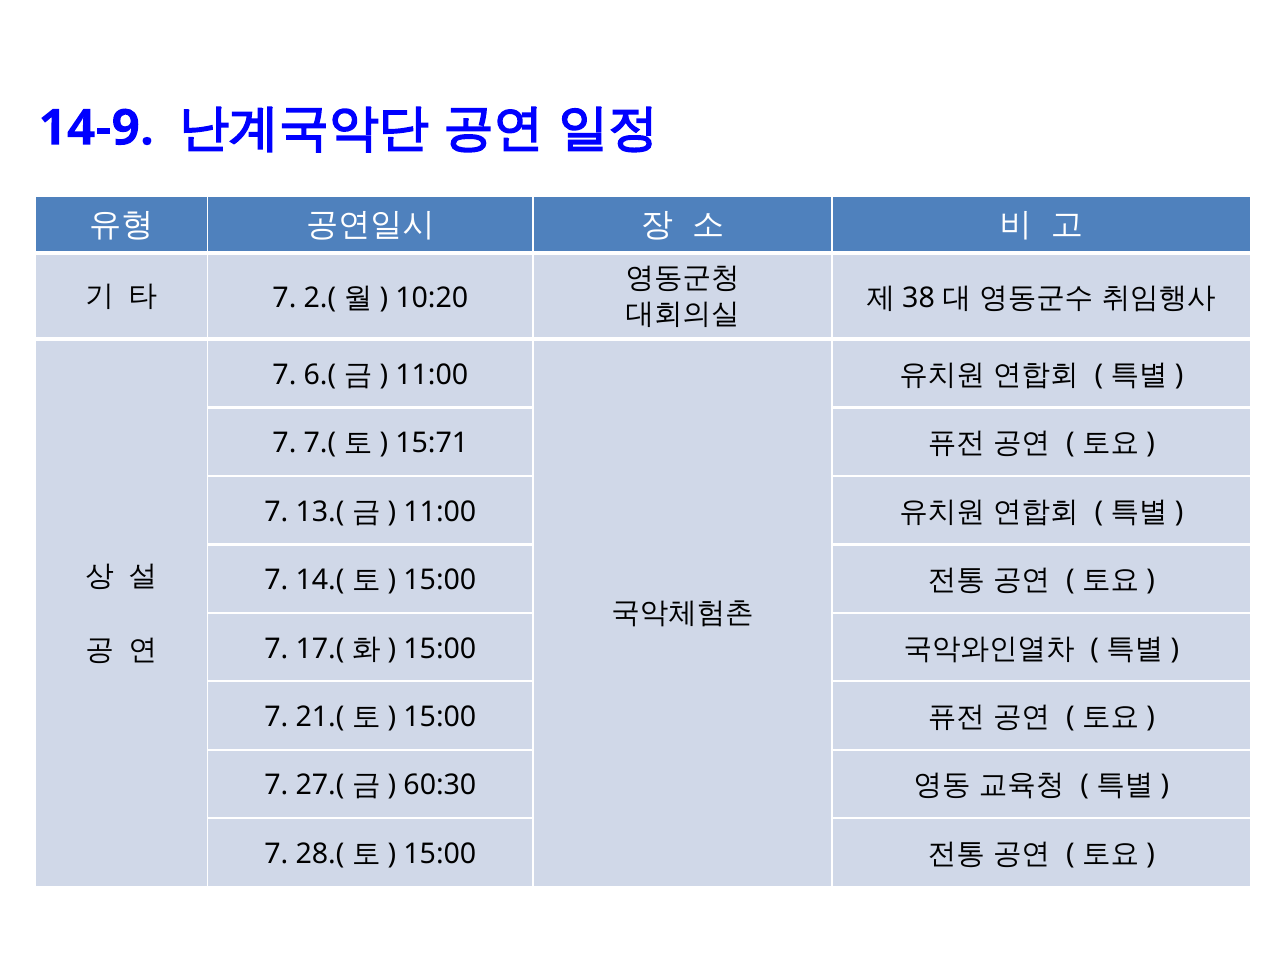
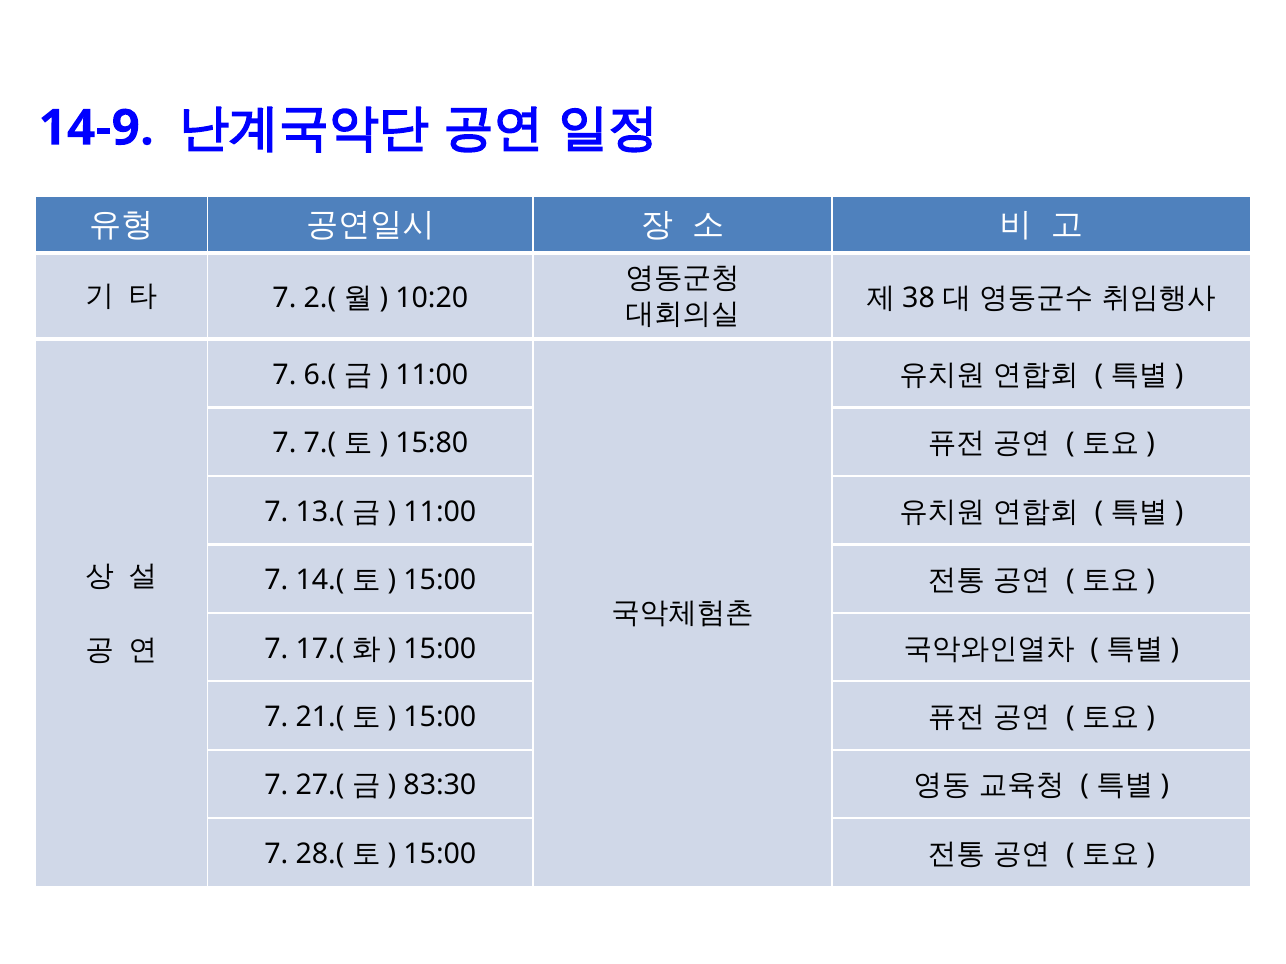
15:71: 15:71 -> 15:80
60:30: 60:30 -> 83:30
